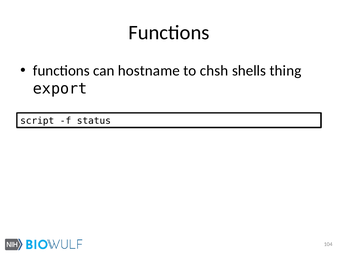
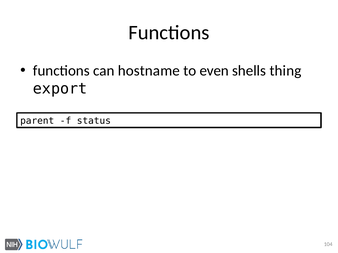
chsh: chsh -> even
script: script -> parent
